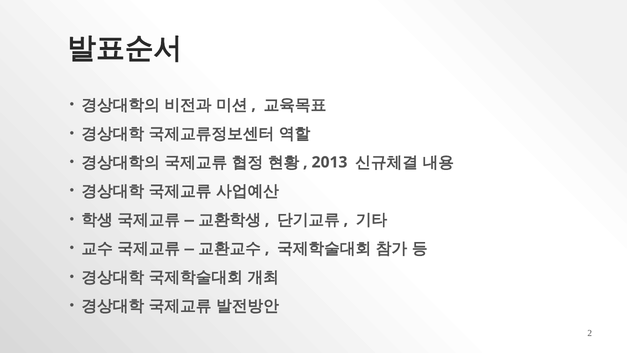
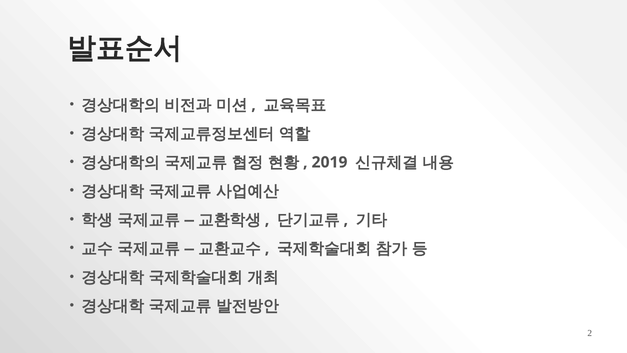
2013: 2013 -> 2019
